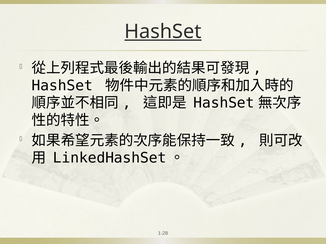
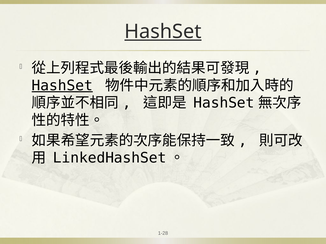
HashSet at (62, 86) underline: none -> present
